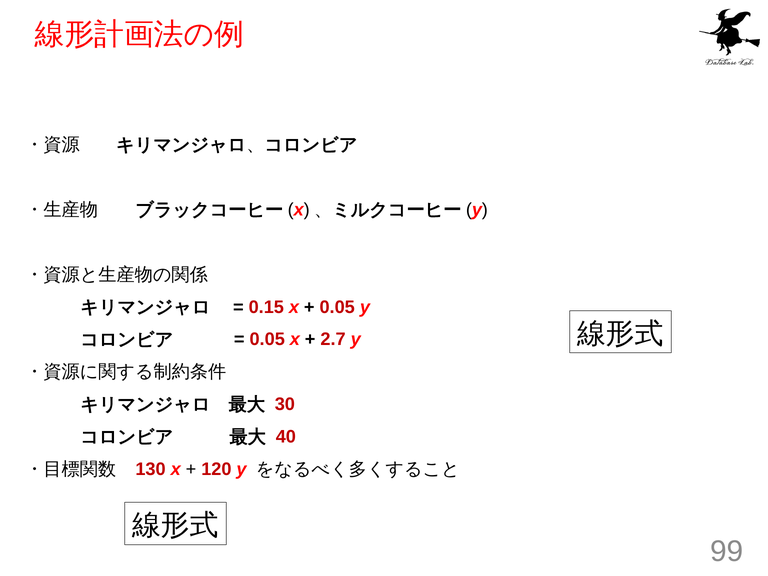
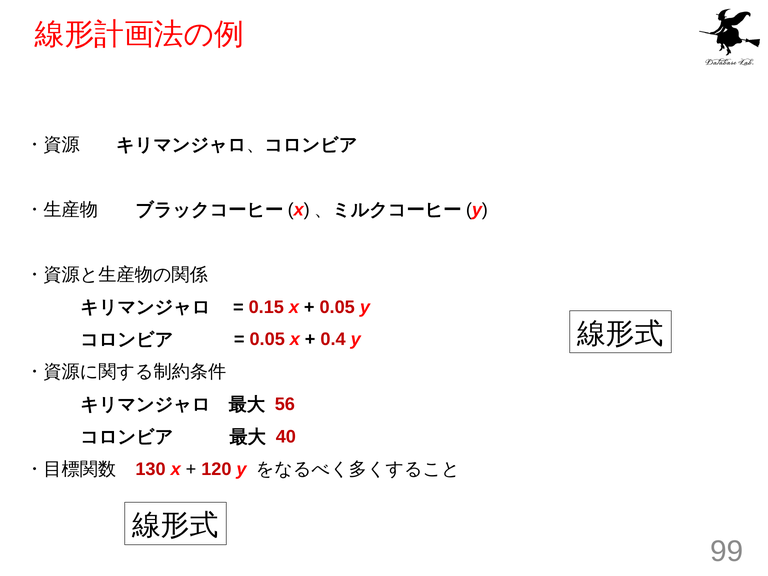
2.7: 2.7 -> 0.4
30: 30 -> 56
